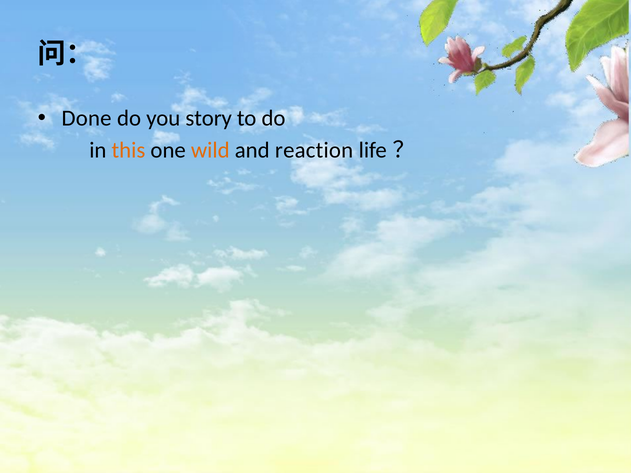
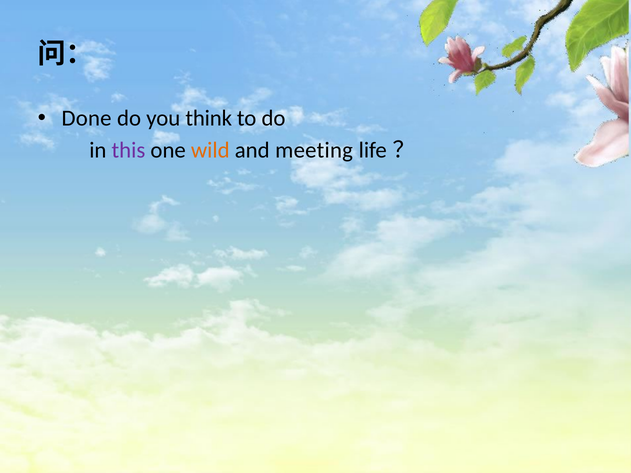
story: story -> think
this colour: orange -> purple
reaction: reaction -> meeting
